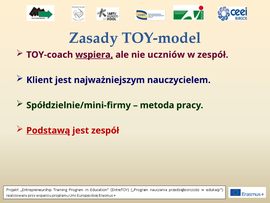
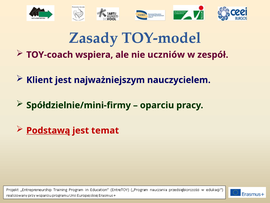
wspiera underline: present -> none
metoda: metoda -> oparciu
jest zespół: zespół -> temat
